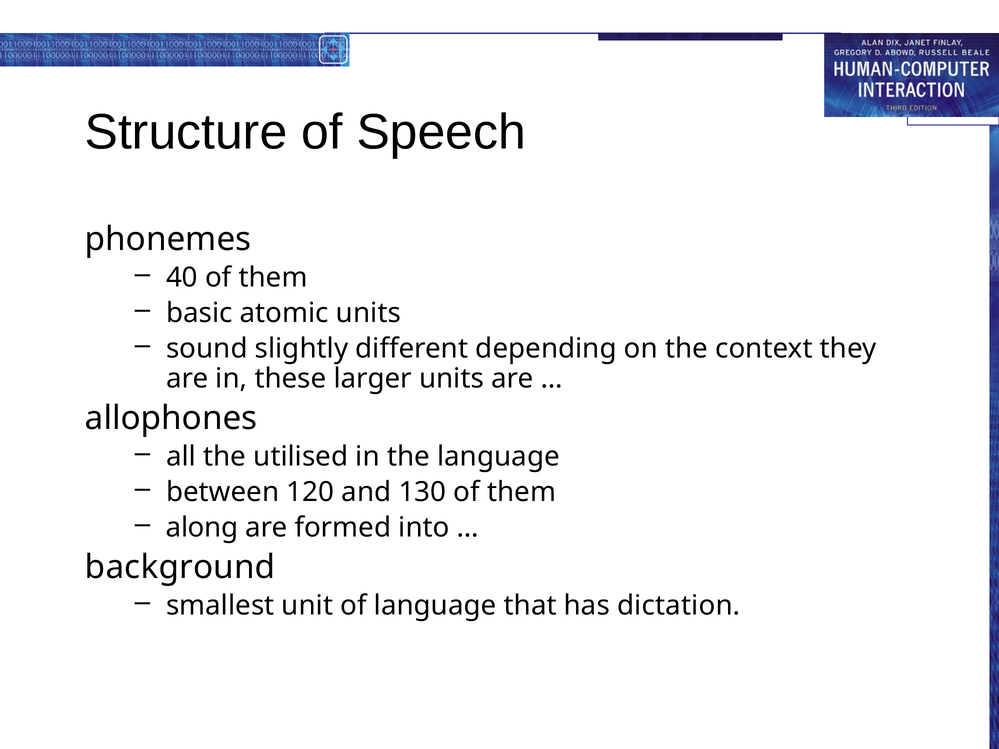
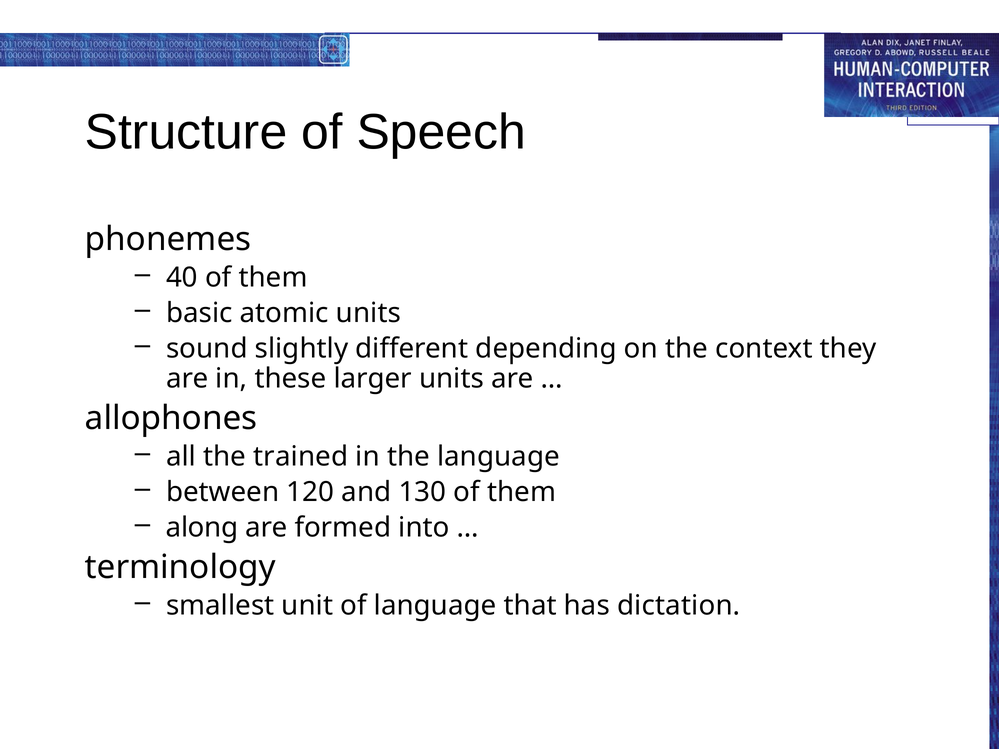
utilised: utilised -> trained
background: background -> terminology
